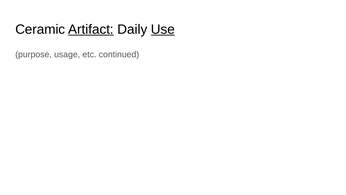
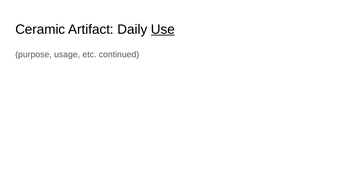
Artifact underline: present -> none
